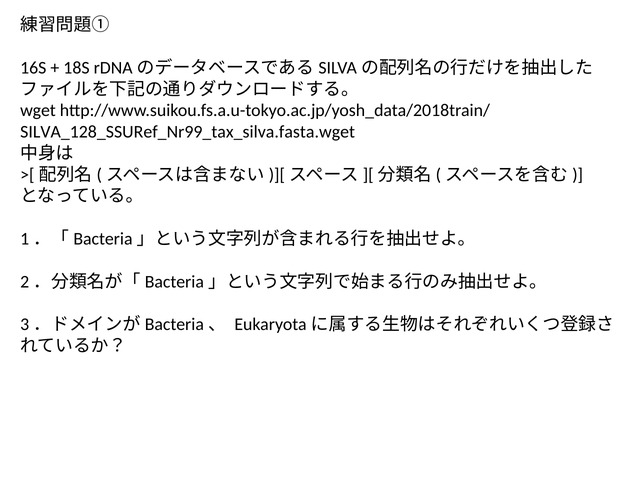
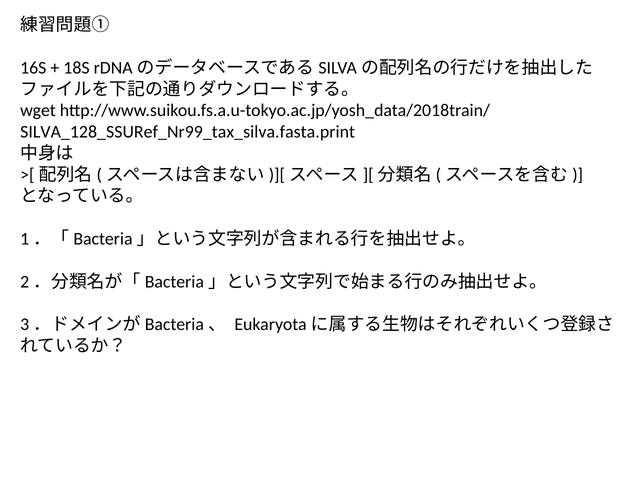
SILVA_128_SSURef_Nr99_tax_silva.fasta.wget: SILVA_128_SSURef_Nr99_tax_silva.fasta.wget -> SILVA_128_SSURef_Nr99_tax_silva.fasta.print
